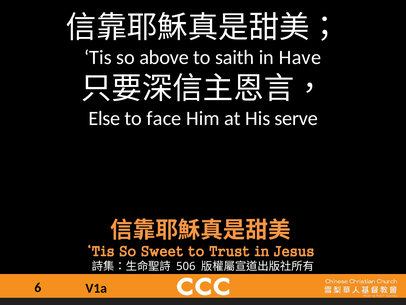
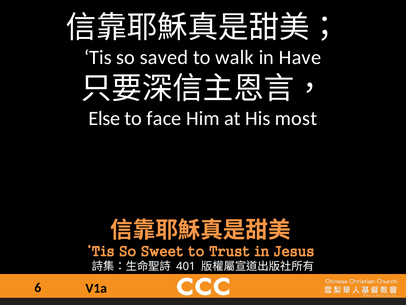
above: above -> saved
saith: saith -> walk
serve: serve -> most
506: 506 -> 401
